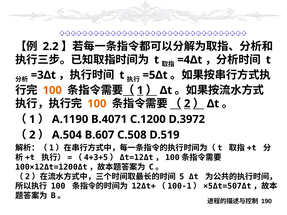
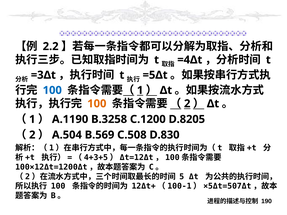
100 at (52, 90) colour: orange -> blue
B.4071: B.4071 -> B.3258
D.3972: D.3972 -> D.8205
B.607: B.607 -> B.569
D.519: D.519 -> D.830
